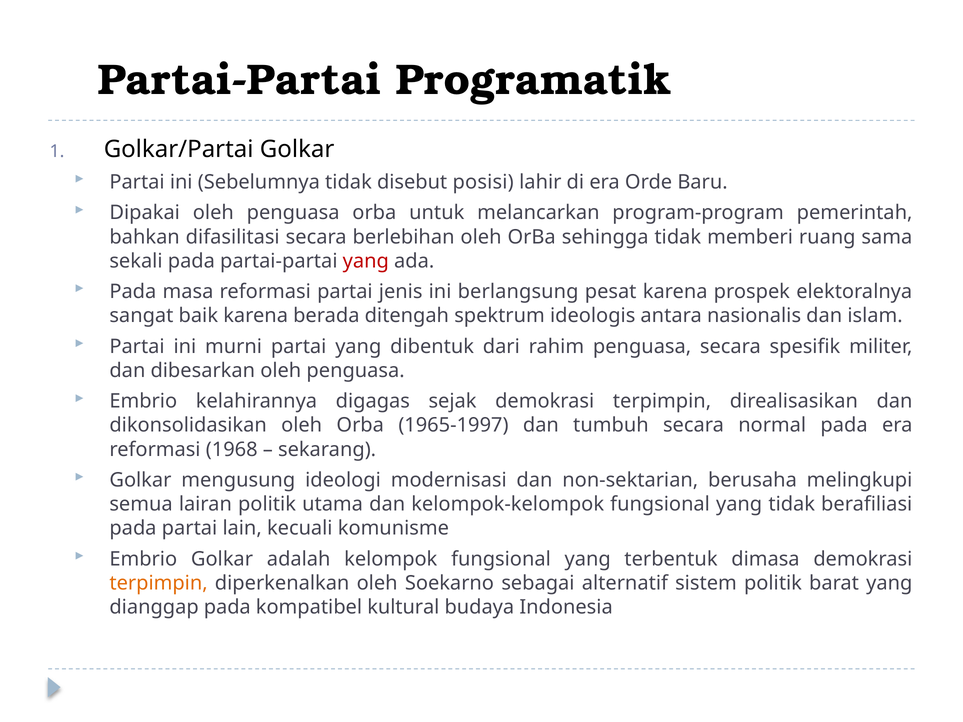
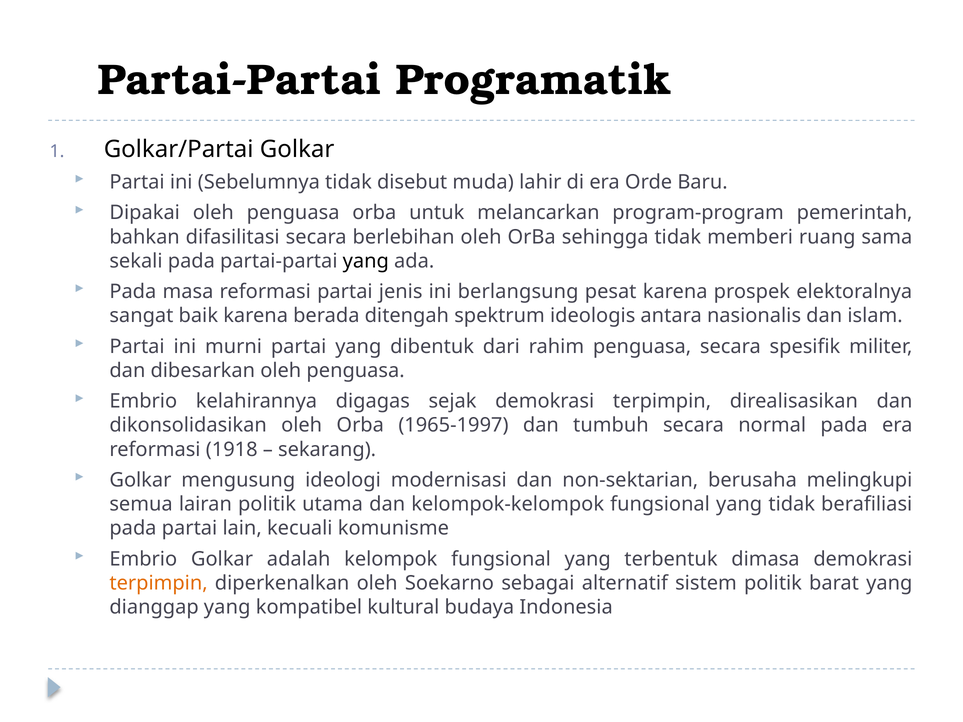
posisi: posisi -> muda
yang at (366, 261) colour: red -> black
1968: 1968 -> 1918
dianggap pada: pada -> yang
